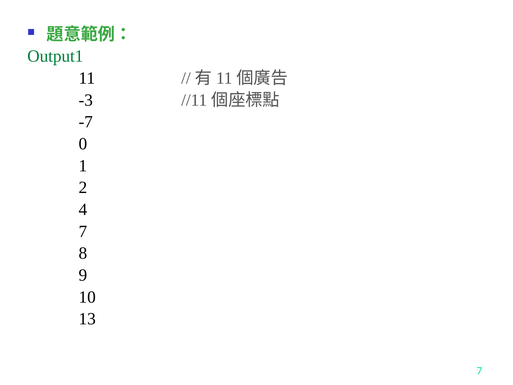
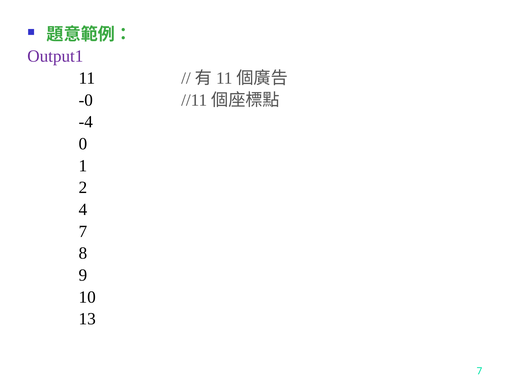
Output1 colour: green -> purple
-3: -3 -> -0
-7: -7 -> -4
